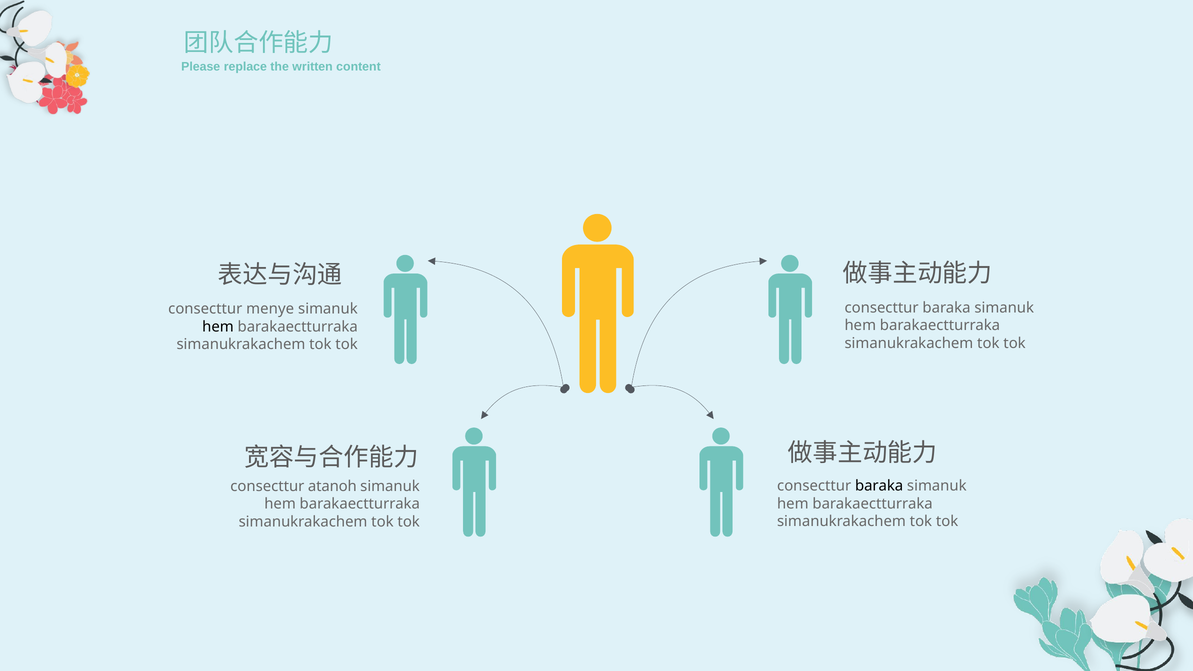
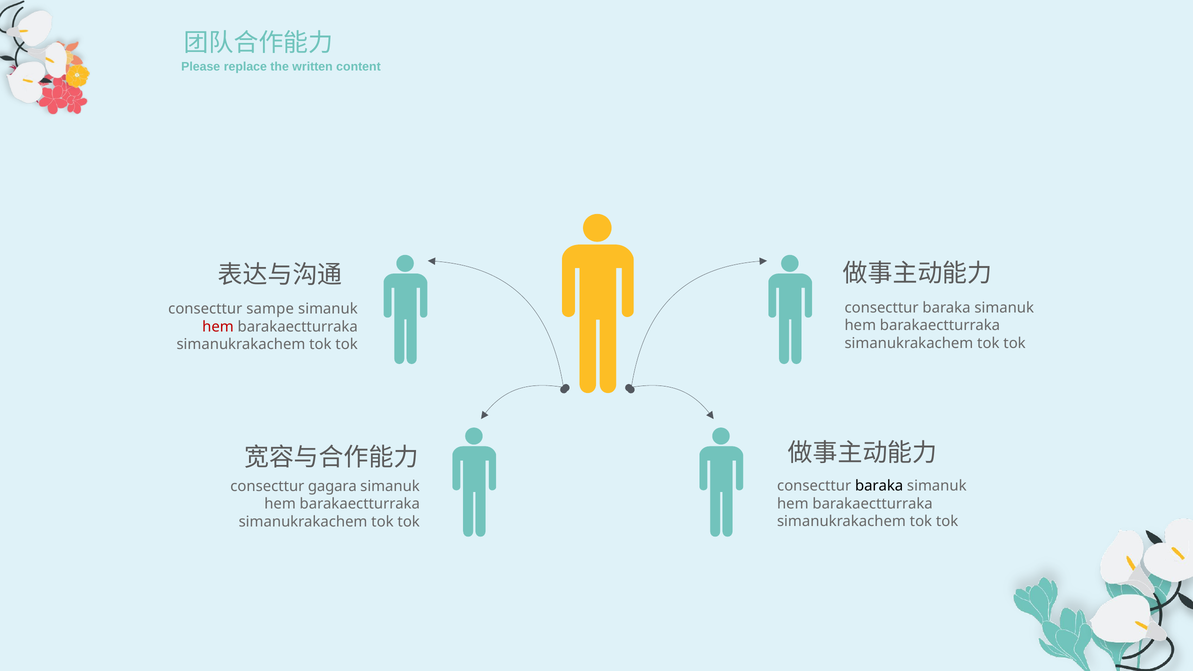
menye: menye -> sampe
hem at (218, 327) colour: black -> red
atanoh: atanoh -> gagara
